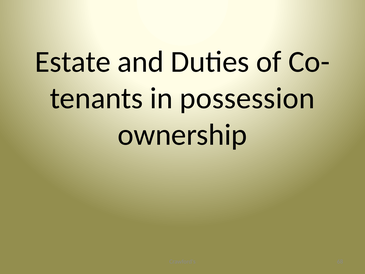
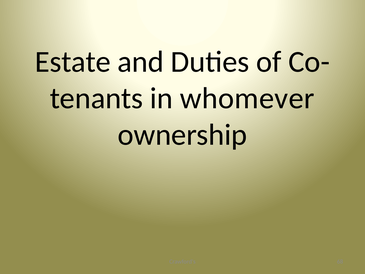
possession: possession -> whomever
